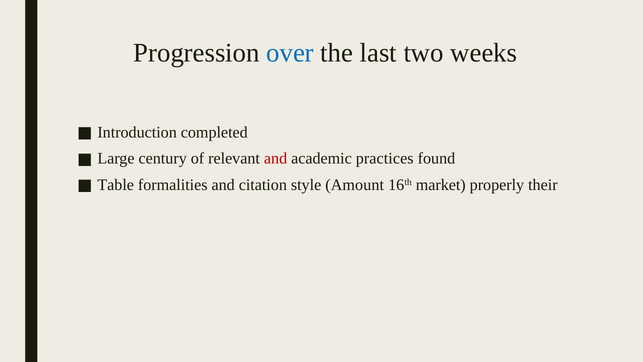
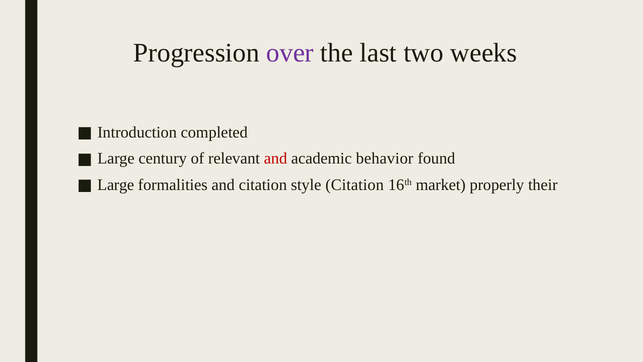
over colour: blue -> purple
practices: practices -> behavior
Table at (116, 185): Table -> Large
style Amount: Amount -> Citation
